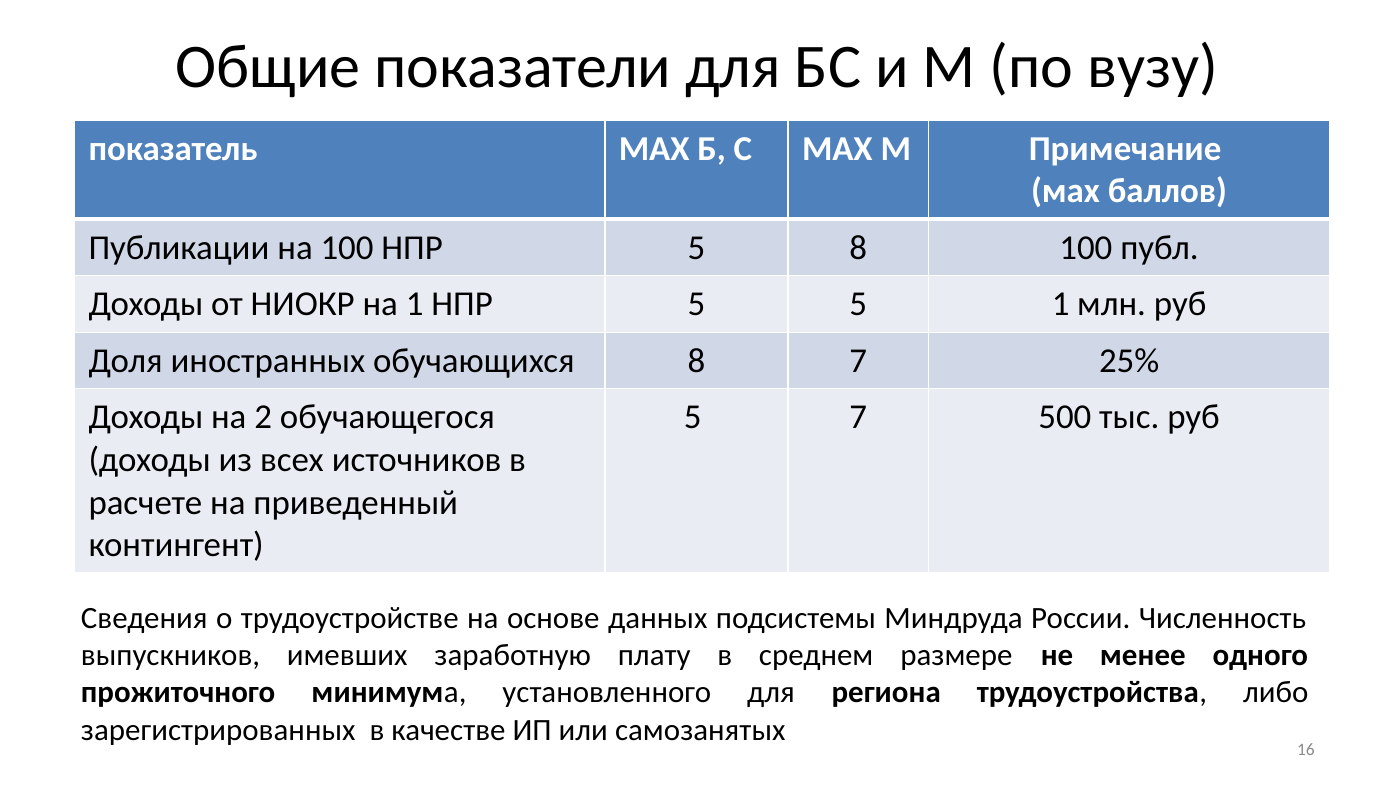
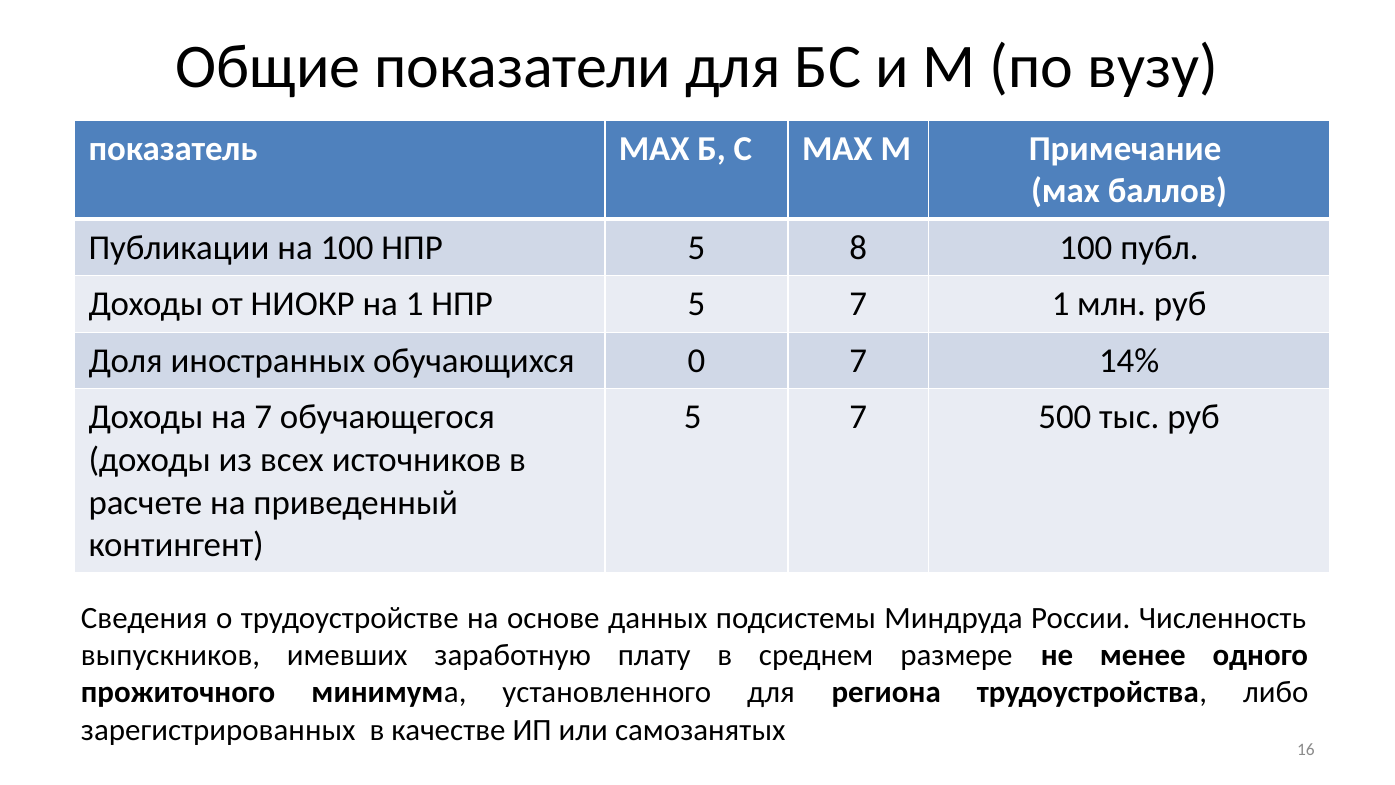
НПР 5 5: 5 -> 7
обучающихся 8: 8 -> 0
25%: 25% -> 14%
на 2: 2 -> 7
